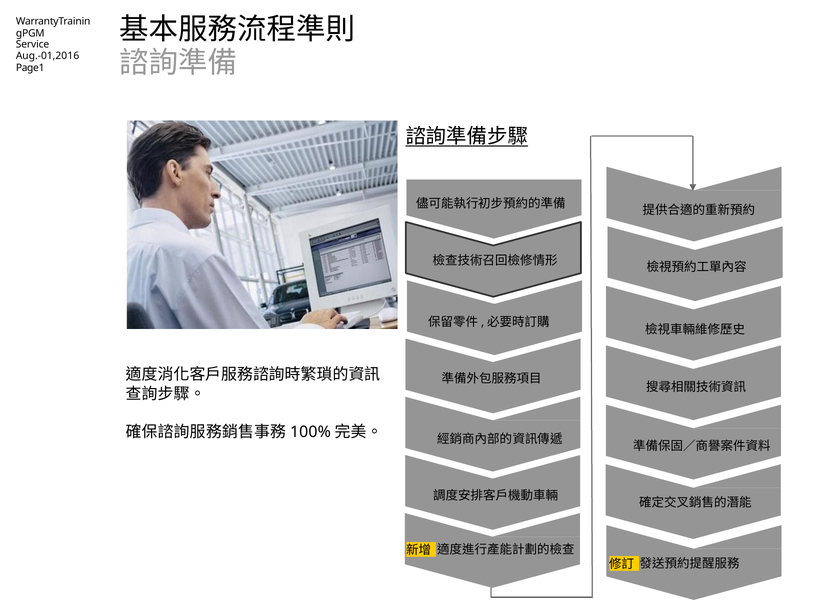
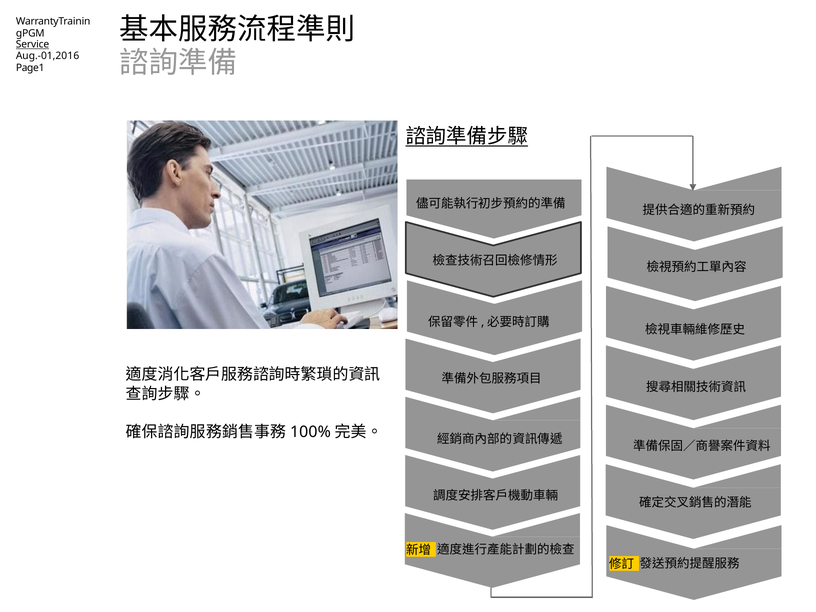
Service underline: none -> present
